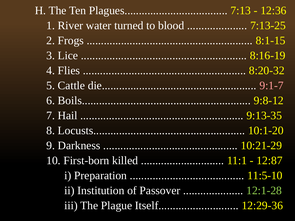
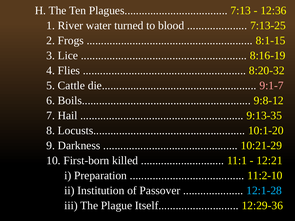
12:87: 12:87 -> 12:21
11:5-10: 11:5-10 -> 11:2-10
12:1-28 colour: light green -> light blue
